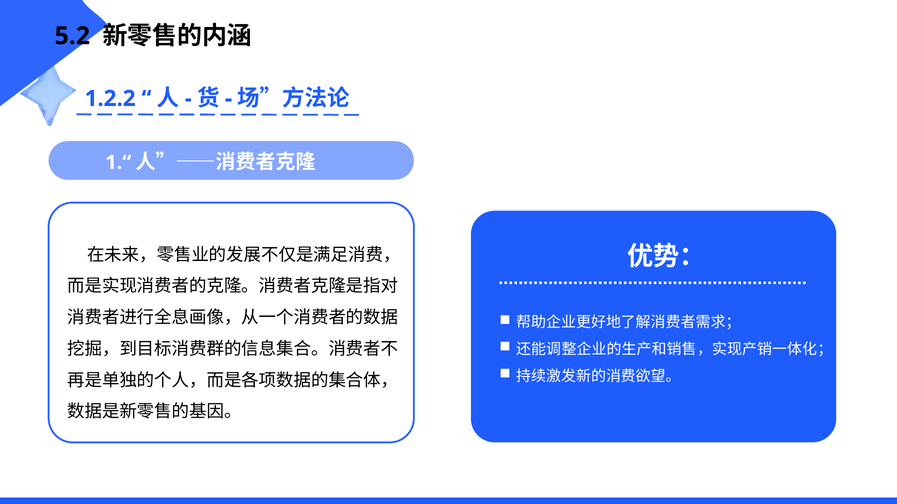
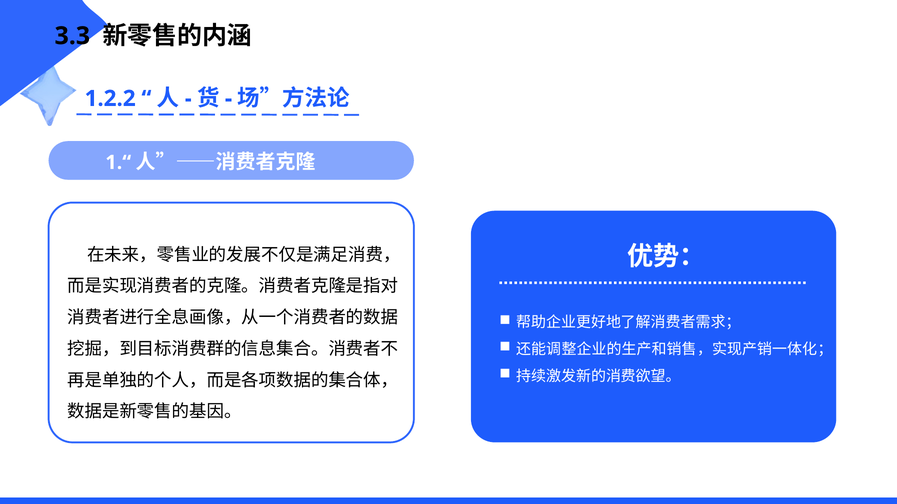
5.2: 5.2 -> 3.3
